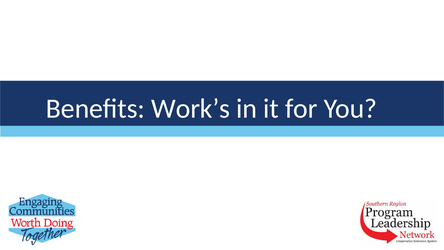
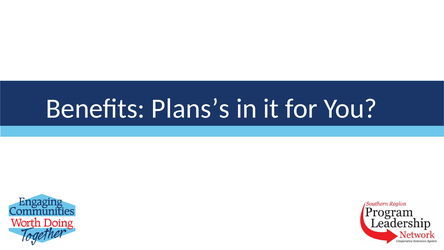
Work’s: Work’s -> Plans’s
